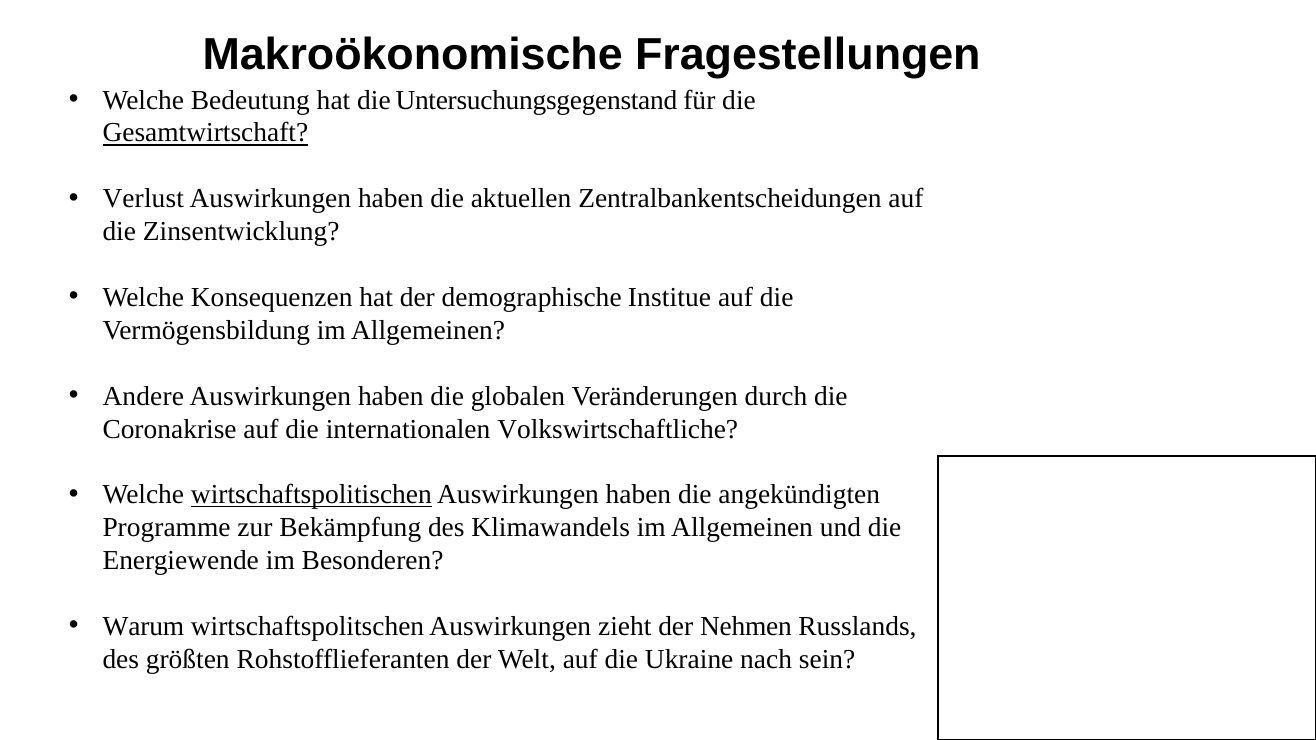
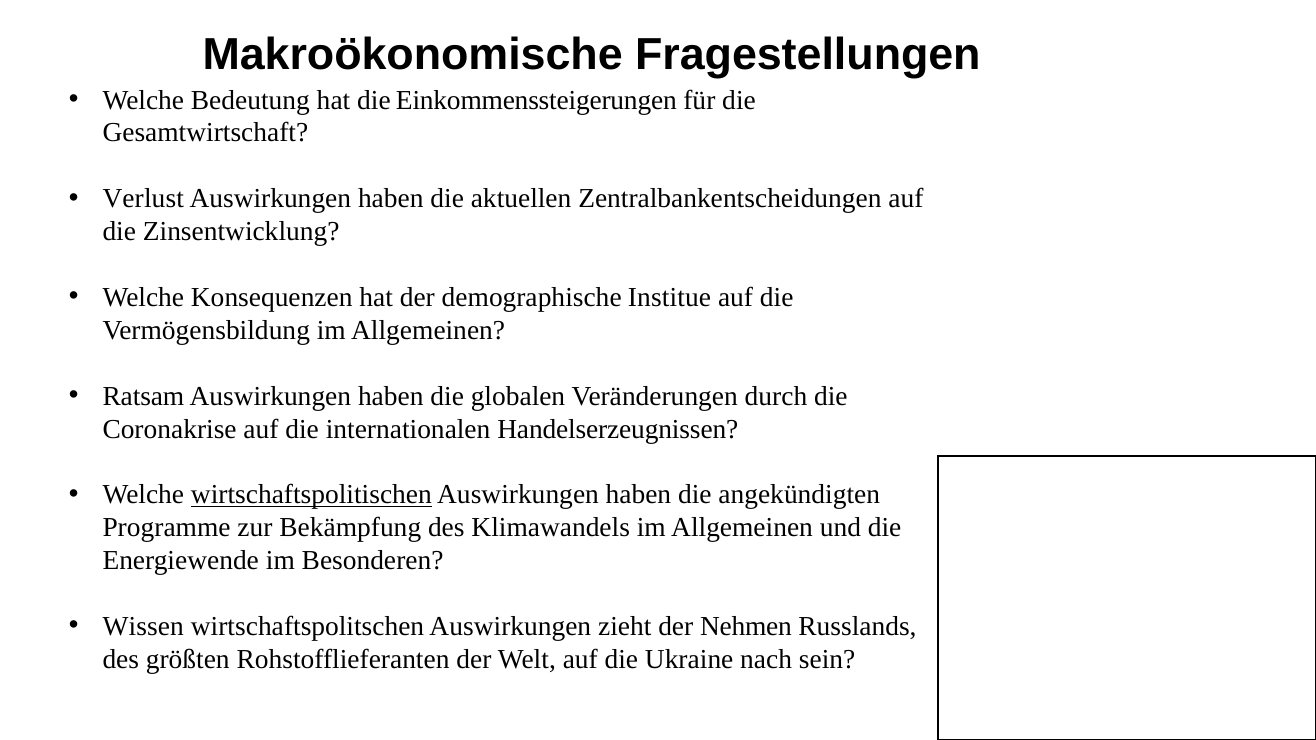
Untersuchungsgegenstand: Untersuchungsgegenstand -> Einkommenssteigerungen
Gesamtwirtschaft underline: present -> none
Andere: Andere -> Ratsam
Volkswirtschaftliche: Volkswirtschaftliche -> Handelserzeugnissen
Warum: Warum -> Wissen
